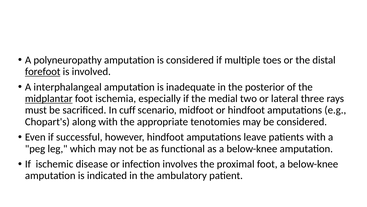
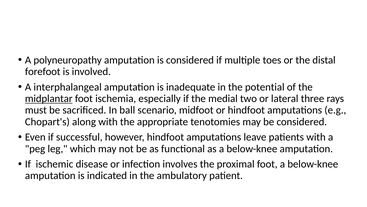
forefoot underline: present -> none
posterior: posterior -> potential
cuff: cuff -> ball
